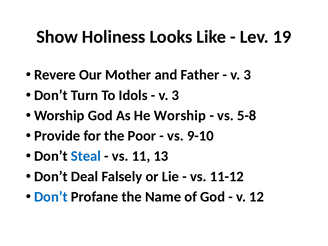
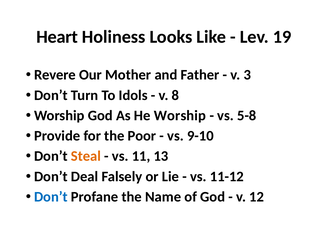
Show: Show -> Heart
3 at (175, 95): 3 -> 8
Steal colour: blue -> orange
